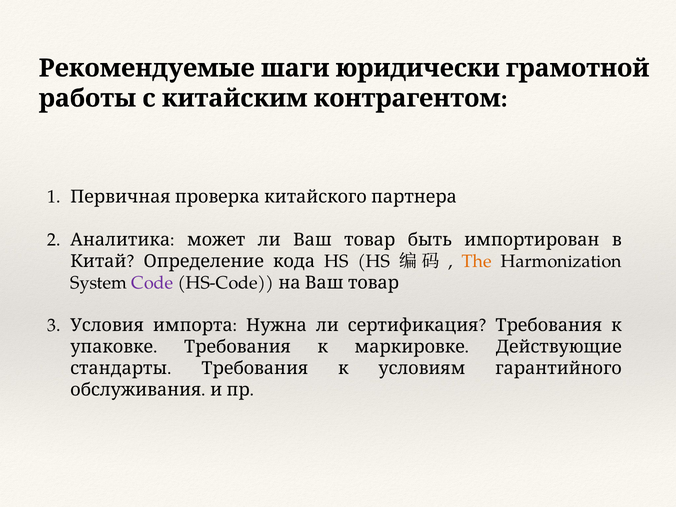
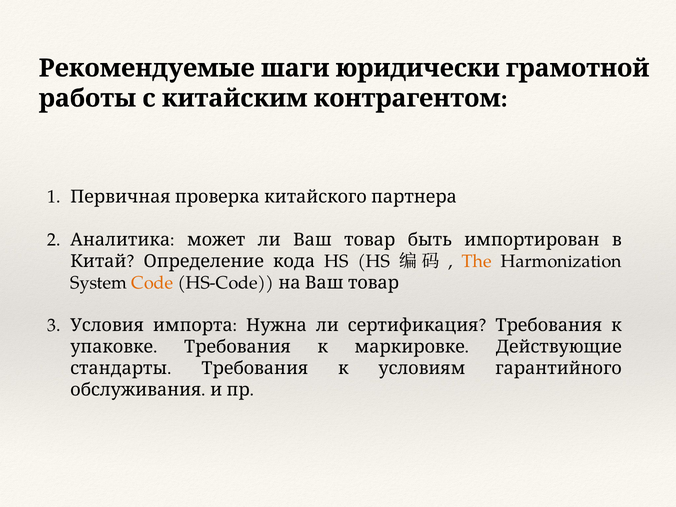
Code colour: purple -> orange
